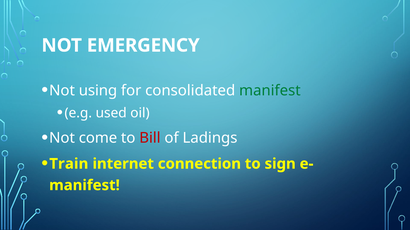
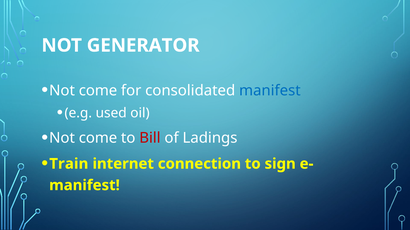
EMERGENCY: EMERGENCY -> GENERATOR
using at (98, 91): using -> come
manifest at (270, 91) colour: green -> blue
